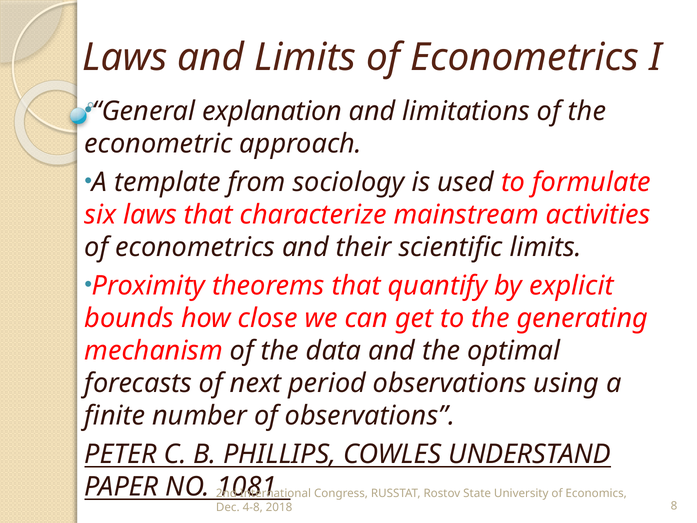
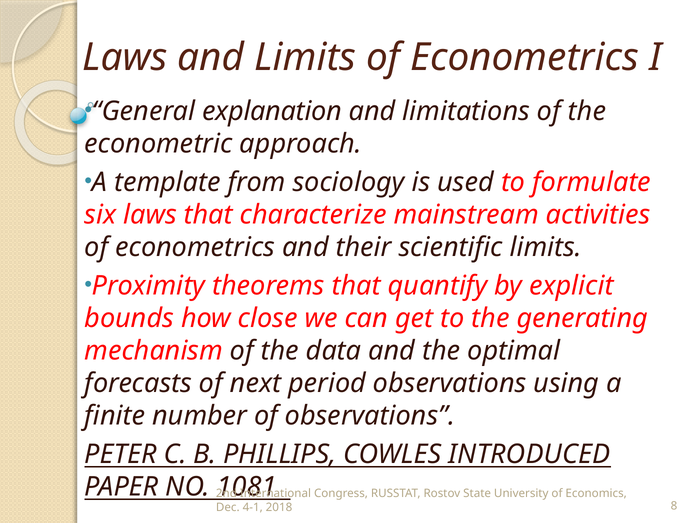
UNDERSTAND: UNDERSTAND -> INTRODUCED
4-8: 4-8 -> 4-1
